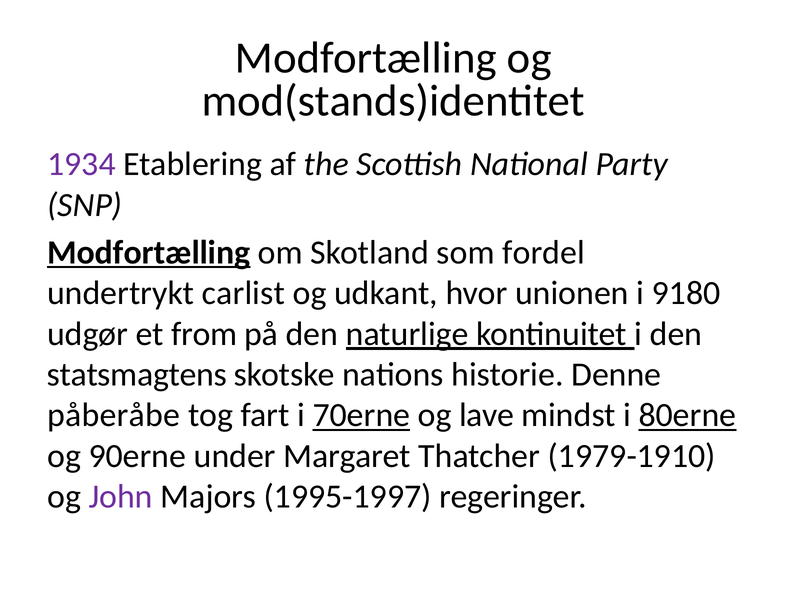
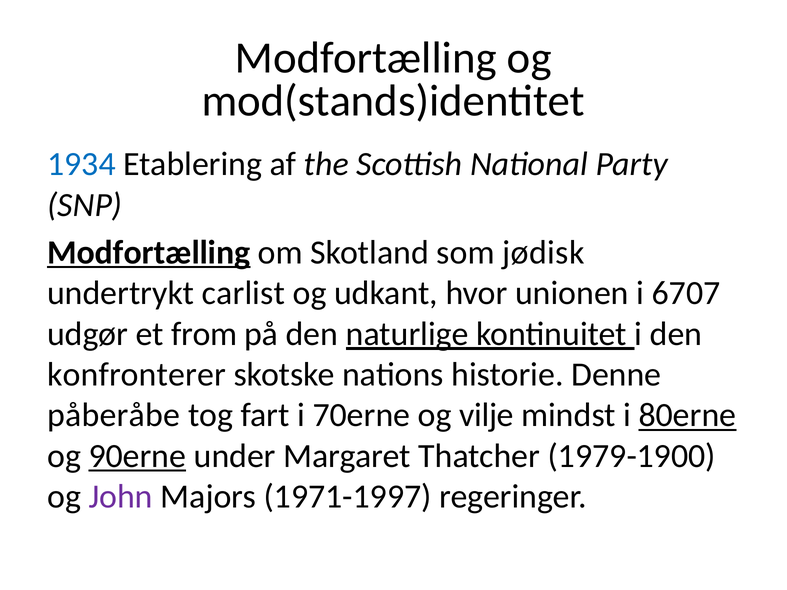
1934 colour: purple -> blue
fordel: fordel -> jødisk
9180: 9180 -> 6707
statsmagtens: statsmagtens -> konfronterer
70erne underline: present -> none
lave: lave -> vilje
90erne underline: none -> present
1979-1910: 1979-1910 -> 1979-1900
1995-1997: 1995-1997 -> 1971-1997
